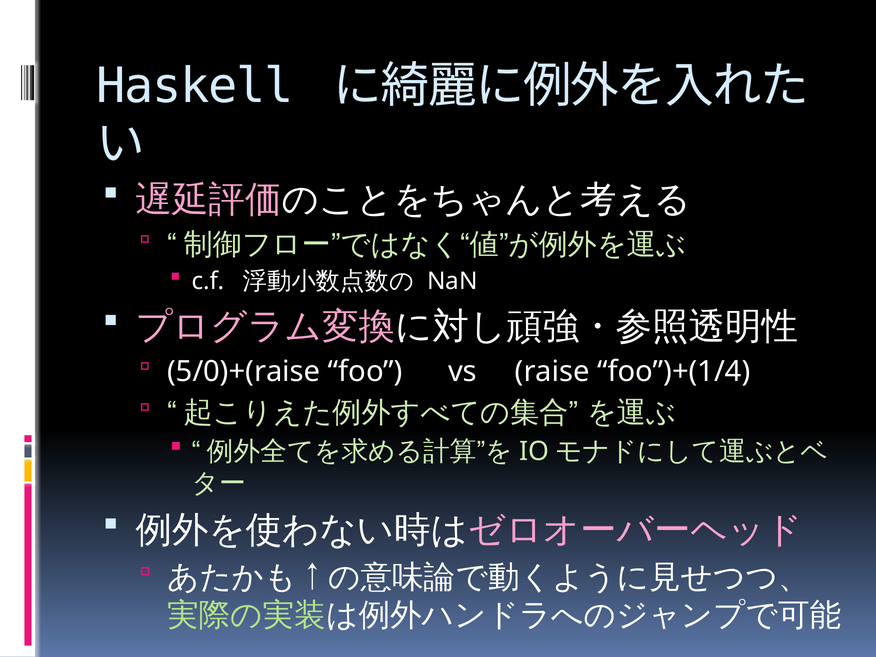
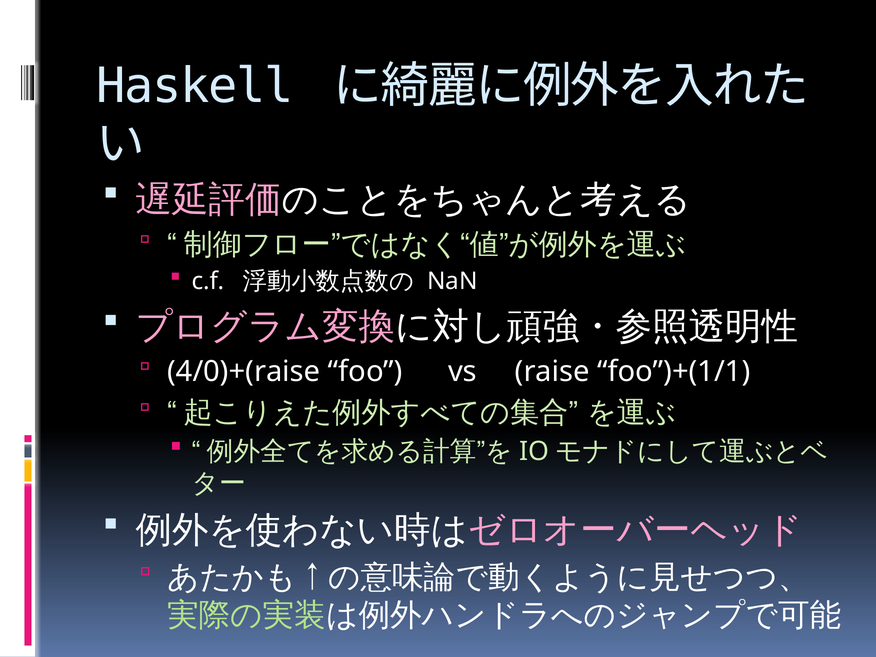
5/0)+(raise: 5/0)+(raise -> 4/0)+(raise
foo”)+(1/4: foo”)+(1/4 -> foo”)+(1/1
